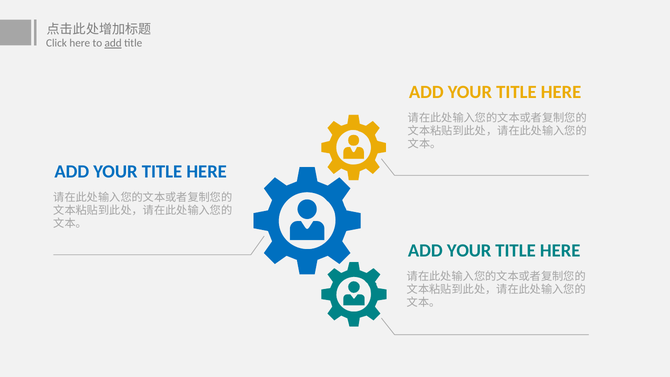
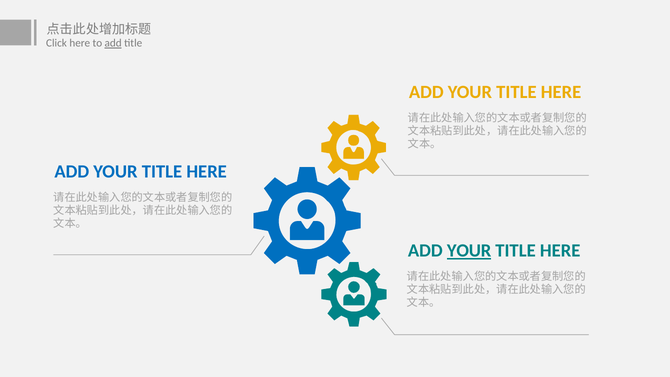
YOUR at (469, 251) underline: none -> present
